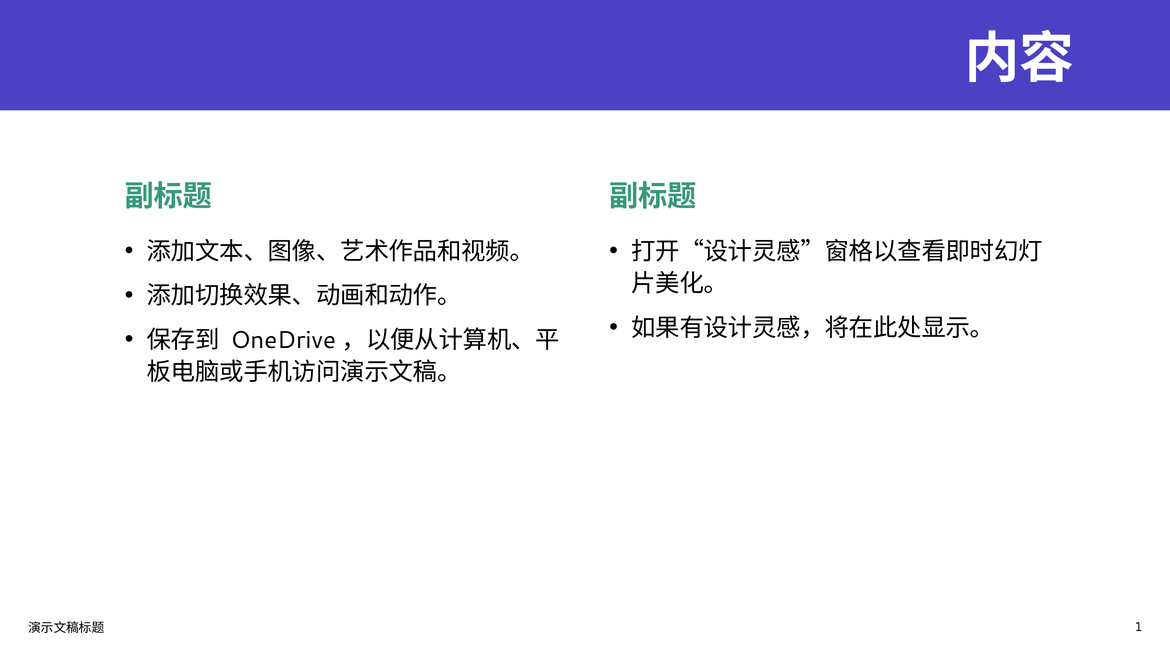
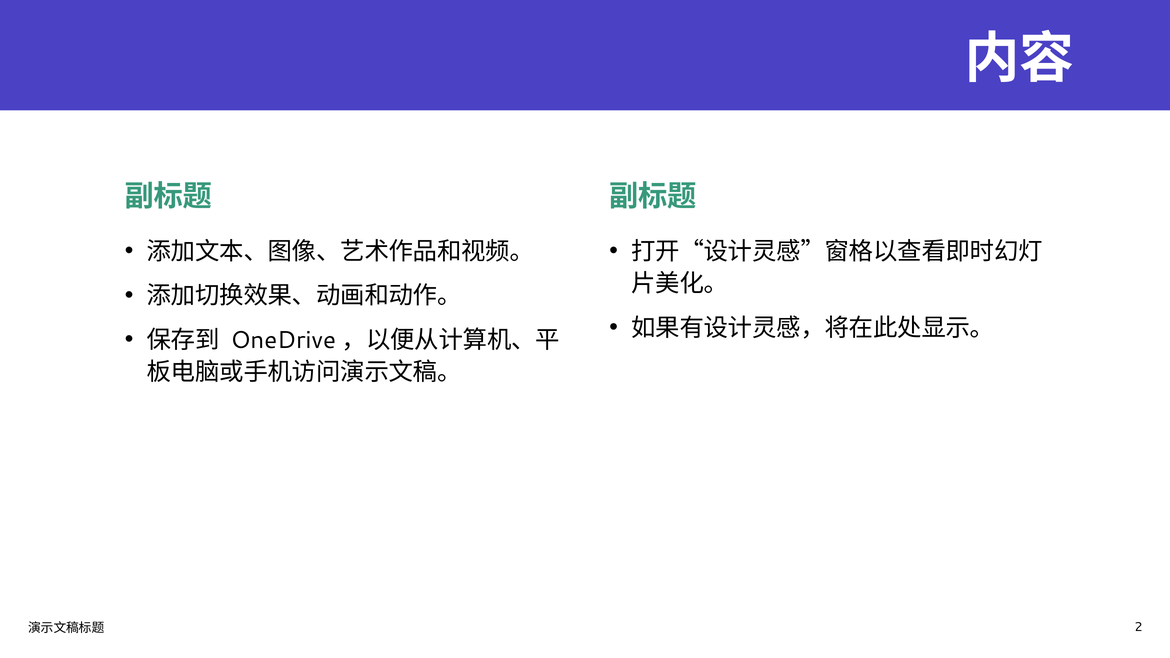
1: 1 -> 2
